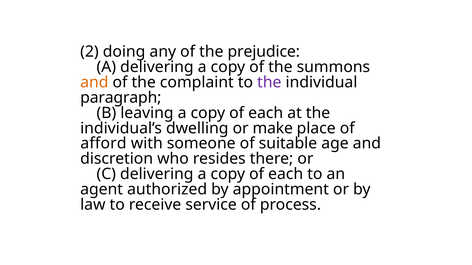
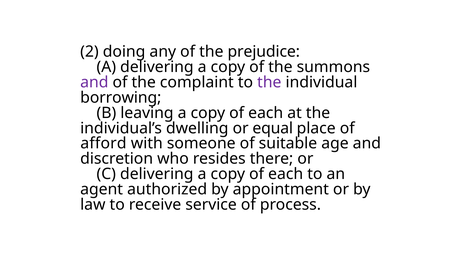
and at (94, 82) colour: orange -> purple
paragraph: paragraph -> borrowing
make: make -> equal
